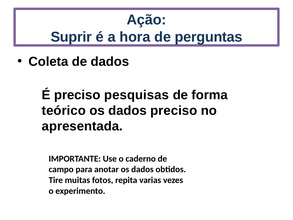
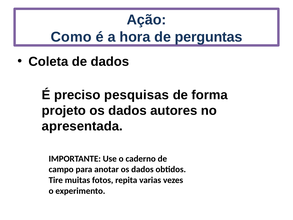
Suprir: Suprir -> Como
teórico: teórico -> projeto
dados preciso: preciso -> autores
